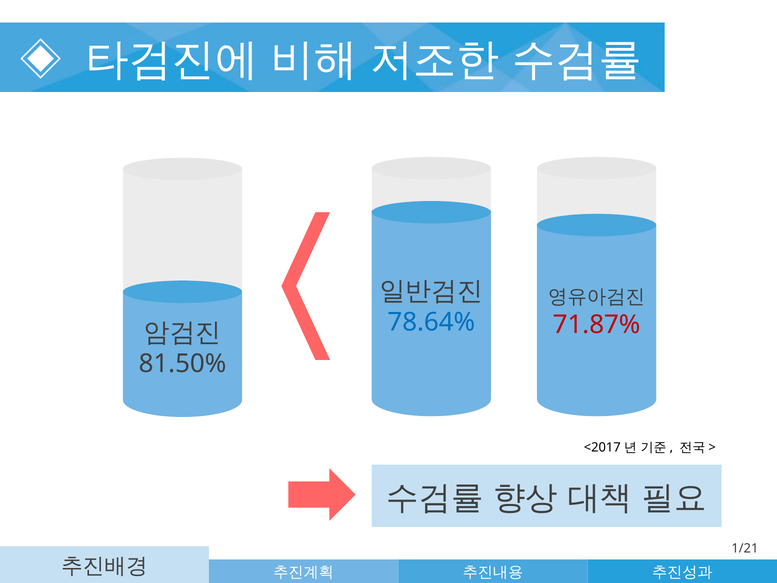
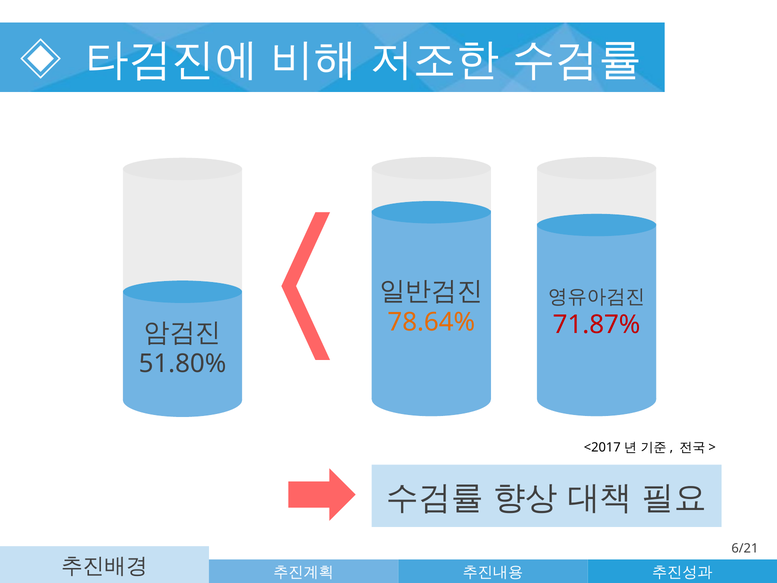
78.64% colour: blue -> orange
81.50%: 81.50% -> 51.80%
1/21: 1/21 -> 6/21
